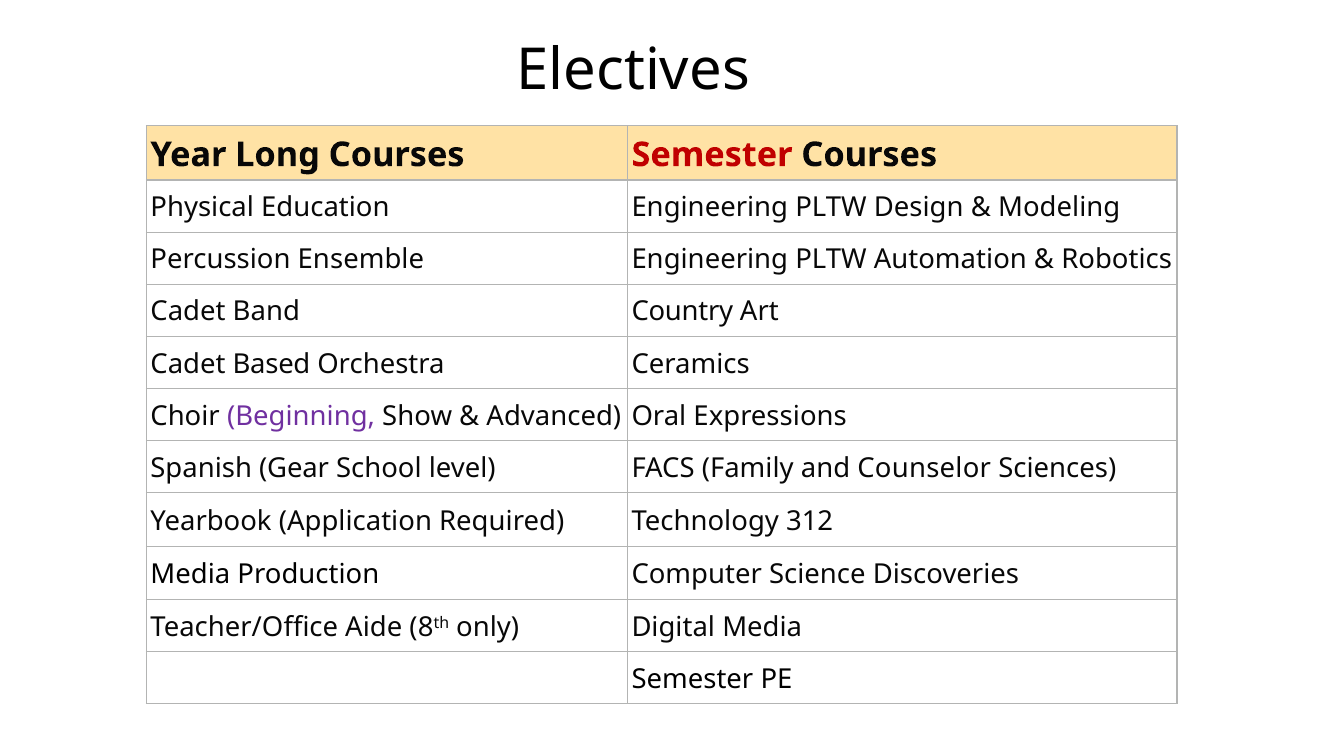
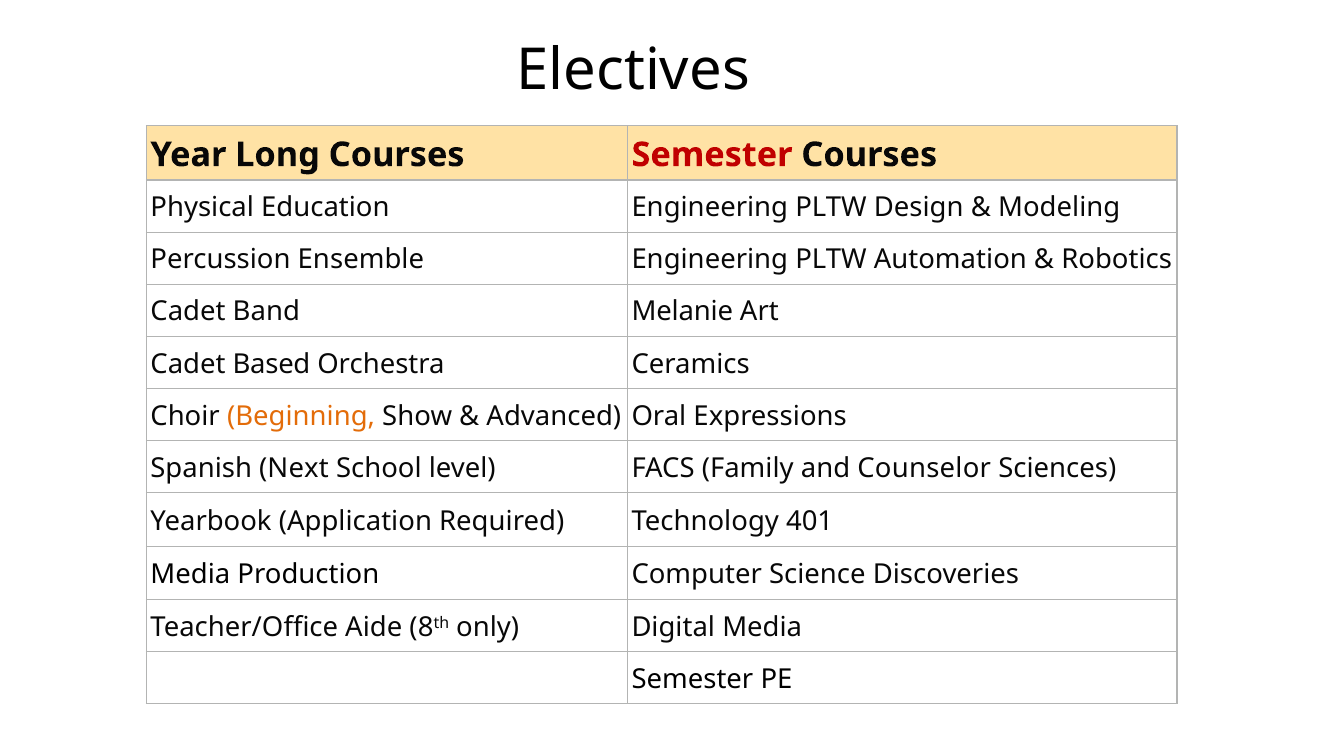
Country: Country -> Melanie
Beginning colour: purple -> orange
Gear: Gear -> Next
312: 312 -> 401
